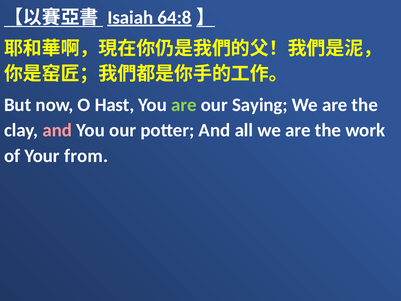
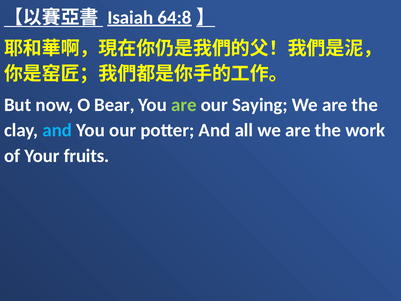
Hast: Hast -> Bear
and at (57, 130) colour: pink -> light blue
from: from -> fruits
